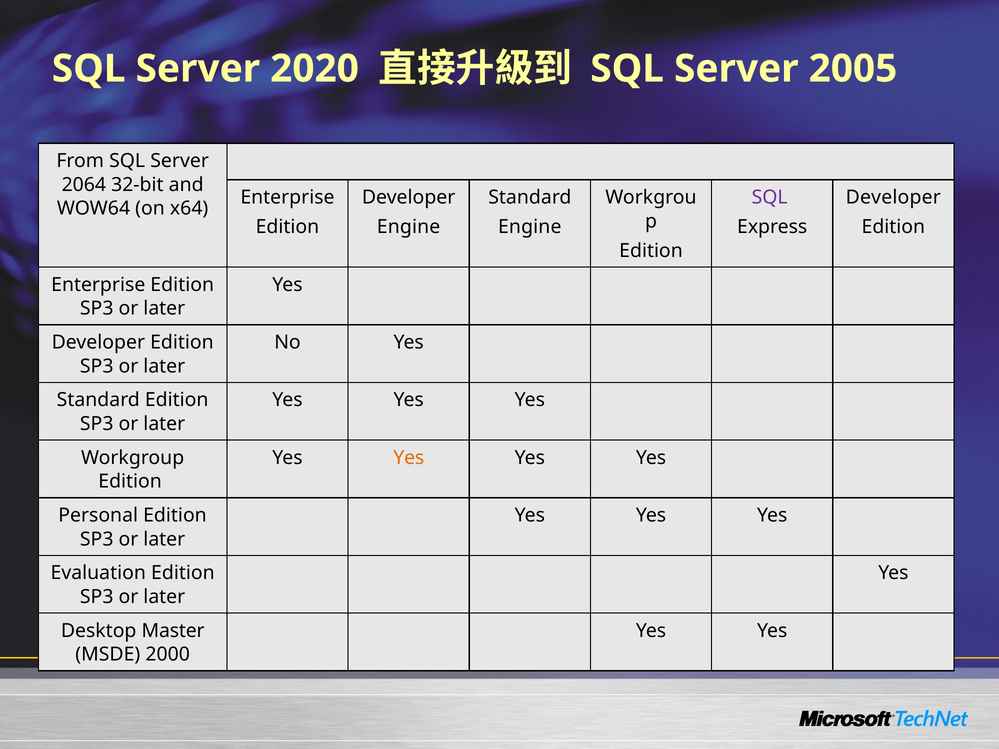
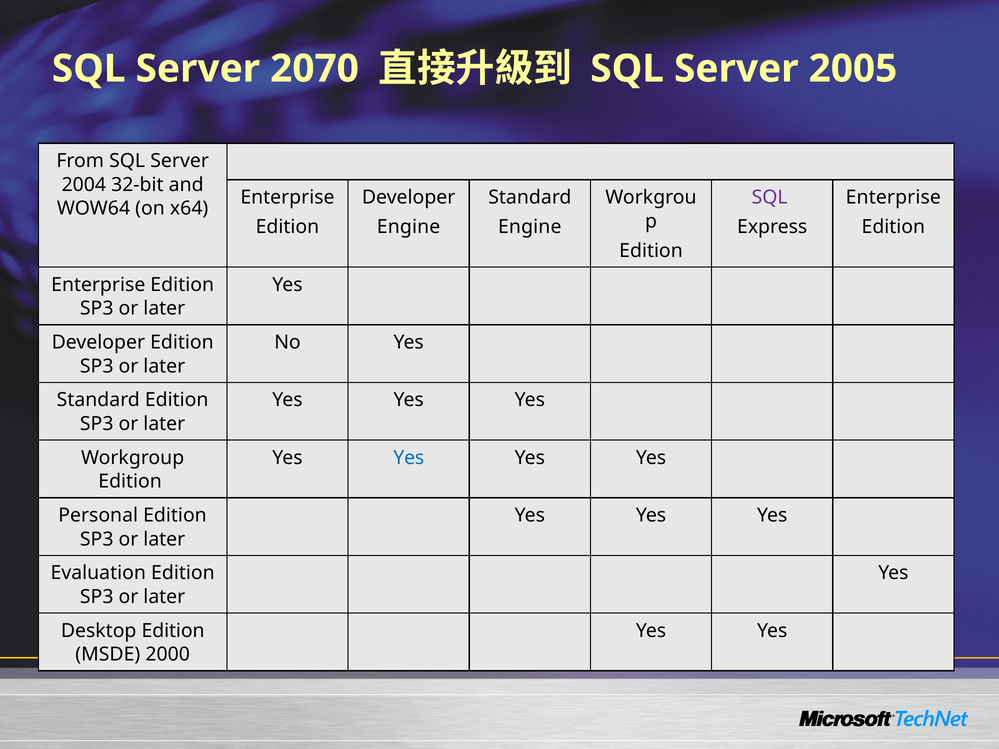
2020: 2020 -> 2070
2064: 2064 -> 2004
Developer at (893, 197): Developer -> Enterprise
Yes at (409, 458) colour: orange -> blue
Desktop Master: Master -> Edition
